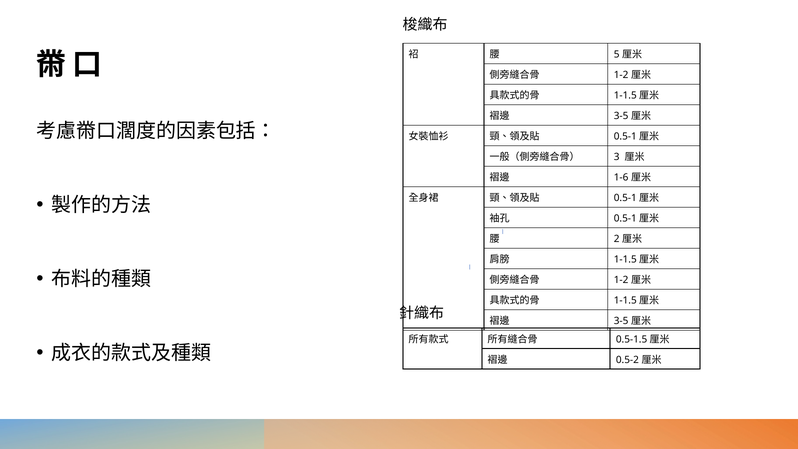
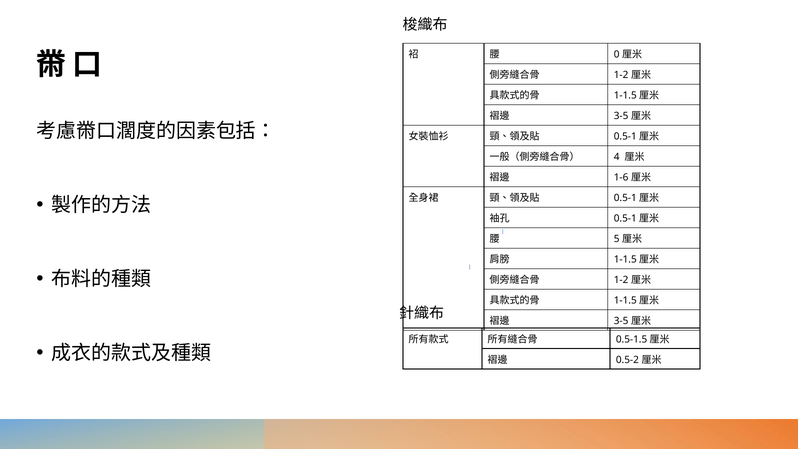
5: 5 -> 0
3: 3 -> 4
2: 2 -> 5
